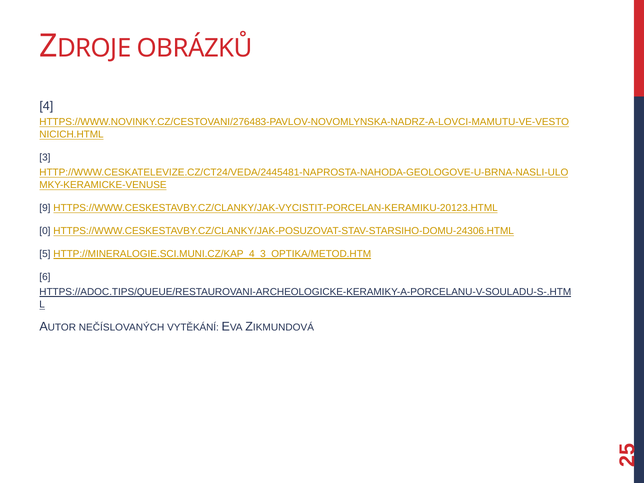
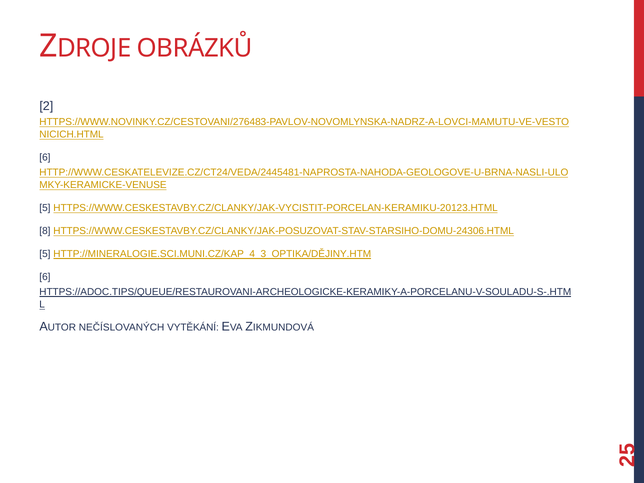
4 at (46, 106): 4 -> 2
3 at (45, 157): 3 -> 6
9 at (45, 208): 9 -> 5
0: 0 -> 8
HTTP://MINERALOGIE.SCI.MUNI.CZ/KAP_4_3_OPTIKA/METOD.HTM: HTTP://MINERALOGIE.SCI.MUNI.CZ/KAP_4_3_OPTIKA/METOD.HTM -> HTTP://MINERALOGIE.SCI.MUNI.CZ/KAP_4_3_OPTIKA/DĚJINY.HTM
